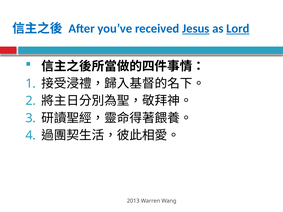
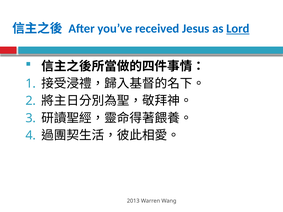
Jesus underline: present -> none
